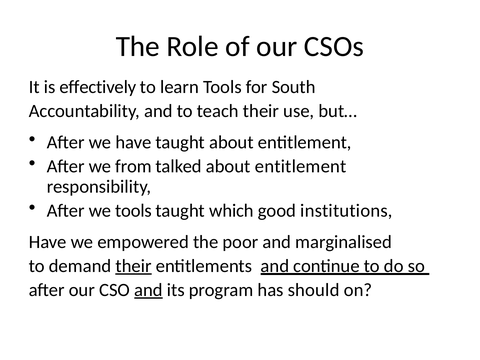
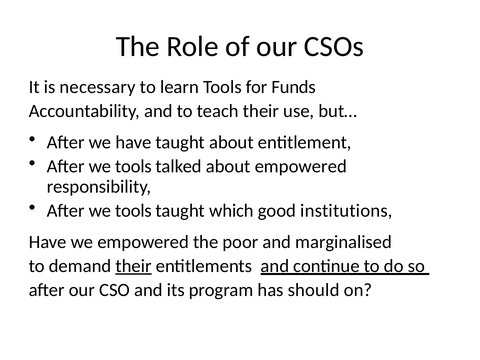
effectively: effectively -> necessary
South: South -> Funds
from at (133, 166): from -> tools
talked about entitlement: entitlement -> empowered
and at (148, 290) underline: present -> none
